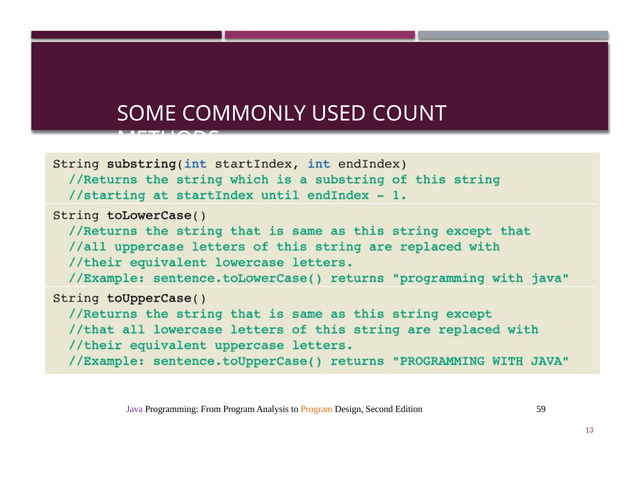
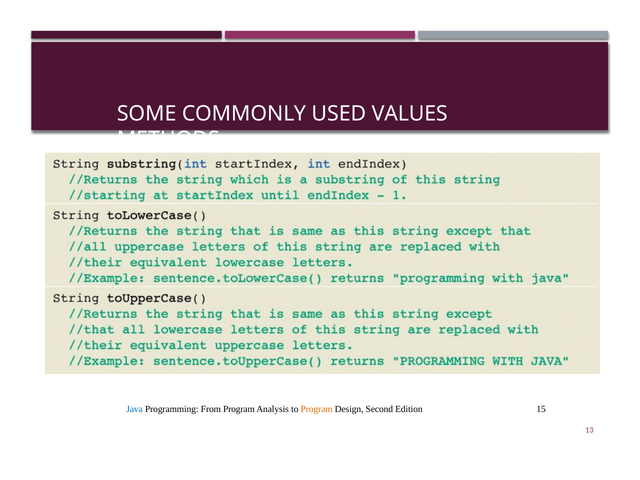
COUNT: COUNT -> VALUES
Java colour: purple -> blue
59: 59 -> 15
